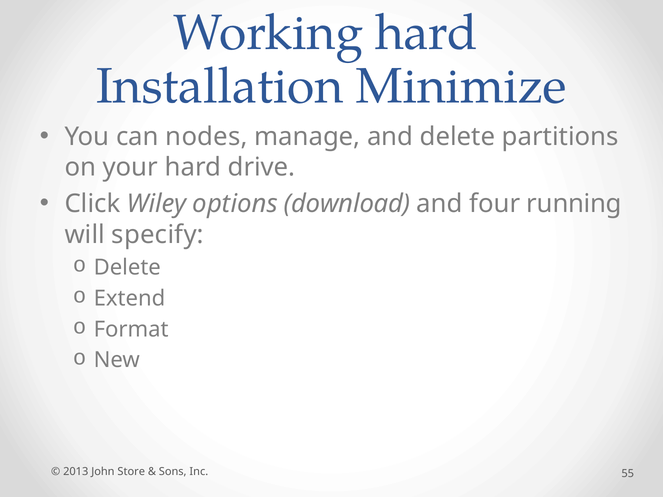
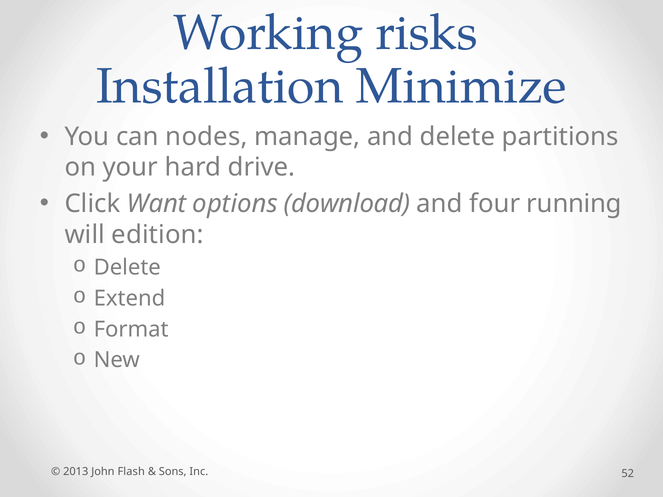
Working hard: hard -> risks
Wiley: Wiley -> Want
specify: specify -> edition
Store: Store -> Flash
55: 55 -> 52
